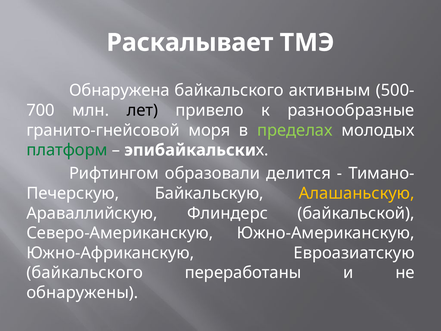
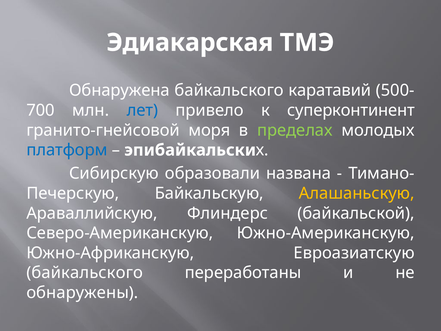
Раскалывает: Раскалывает -> Эдиакарская
активным: активным -> каратавий
лет colour: black -> blue
разнообразные: разнообразные -> суперконтинент
платформ colour: green -> blue
Рифтингом: Рифтингом -> Сибирскую
делится: делится -> названа
